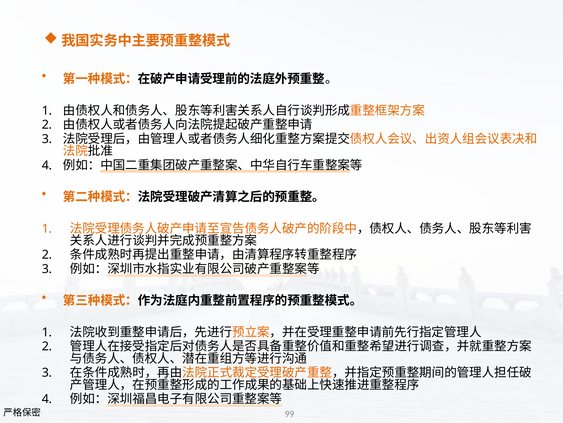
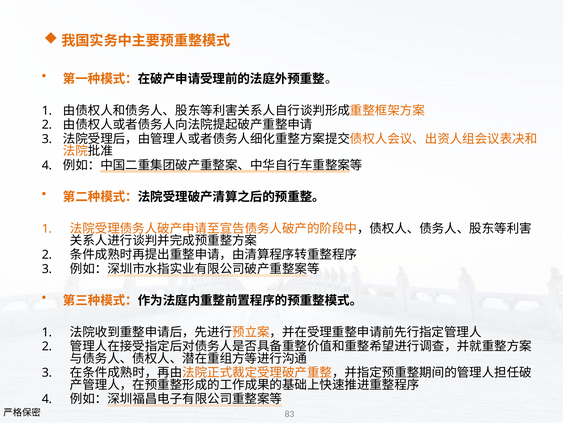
99: 99 -> 83
